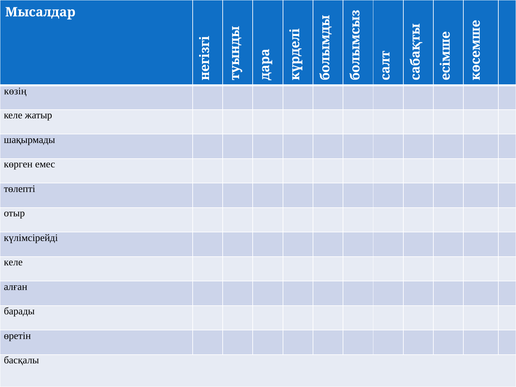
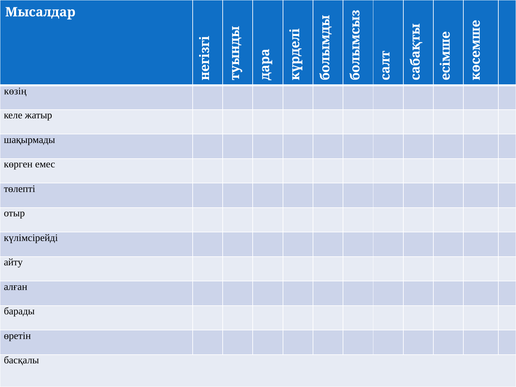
келе at (13, 262): келе -> айту
